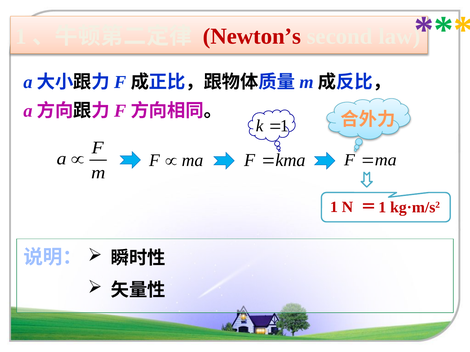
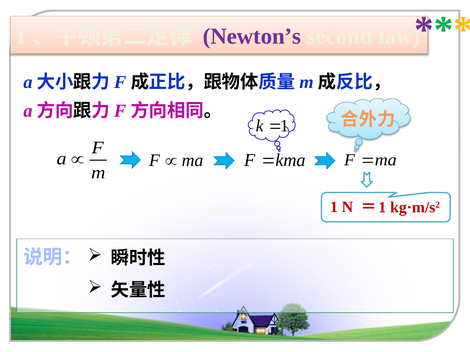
Newton’s colour: red -> purple
